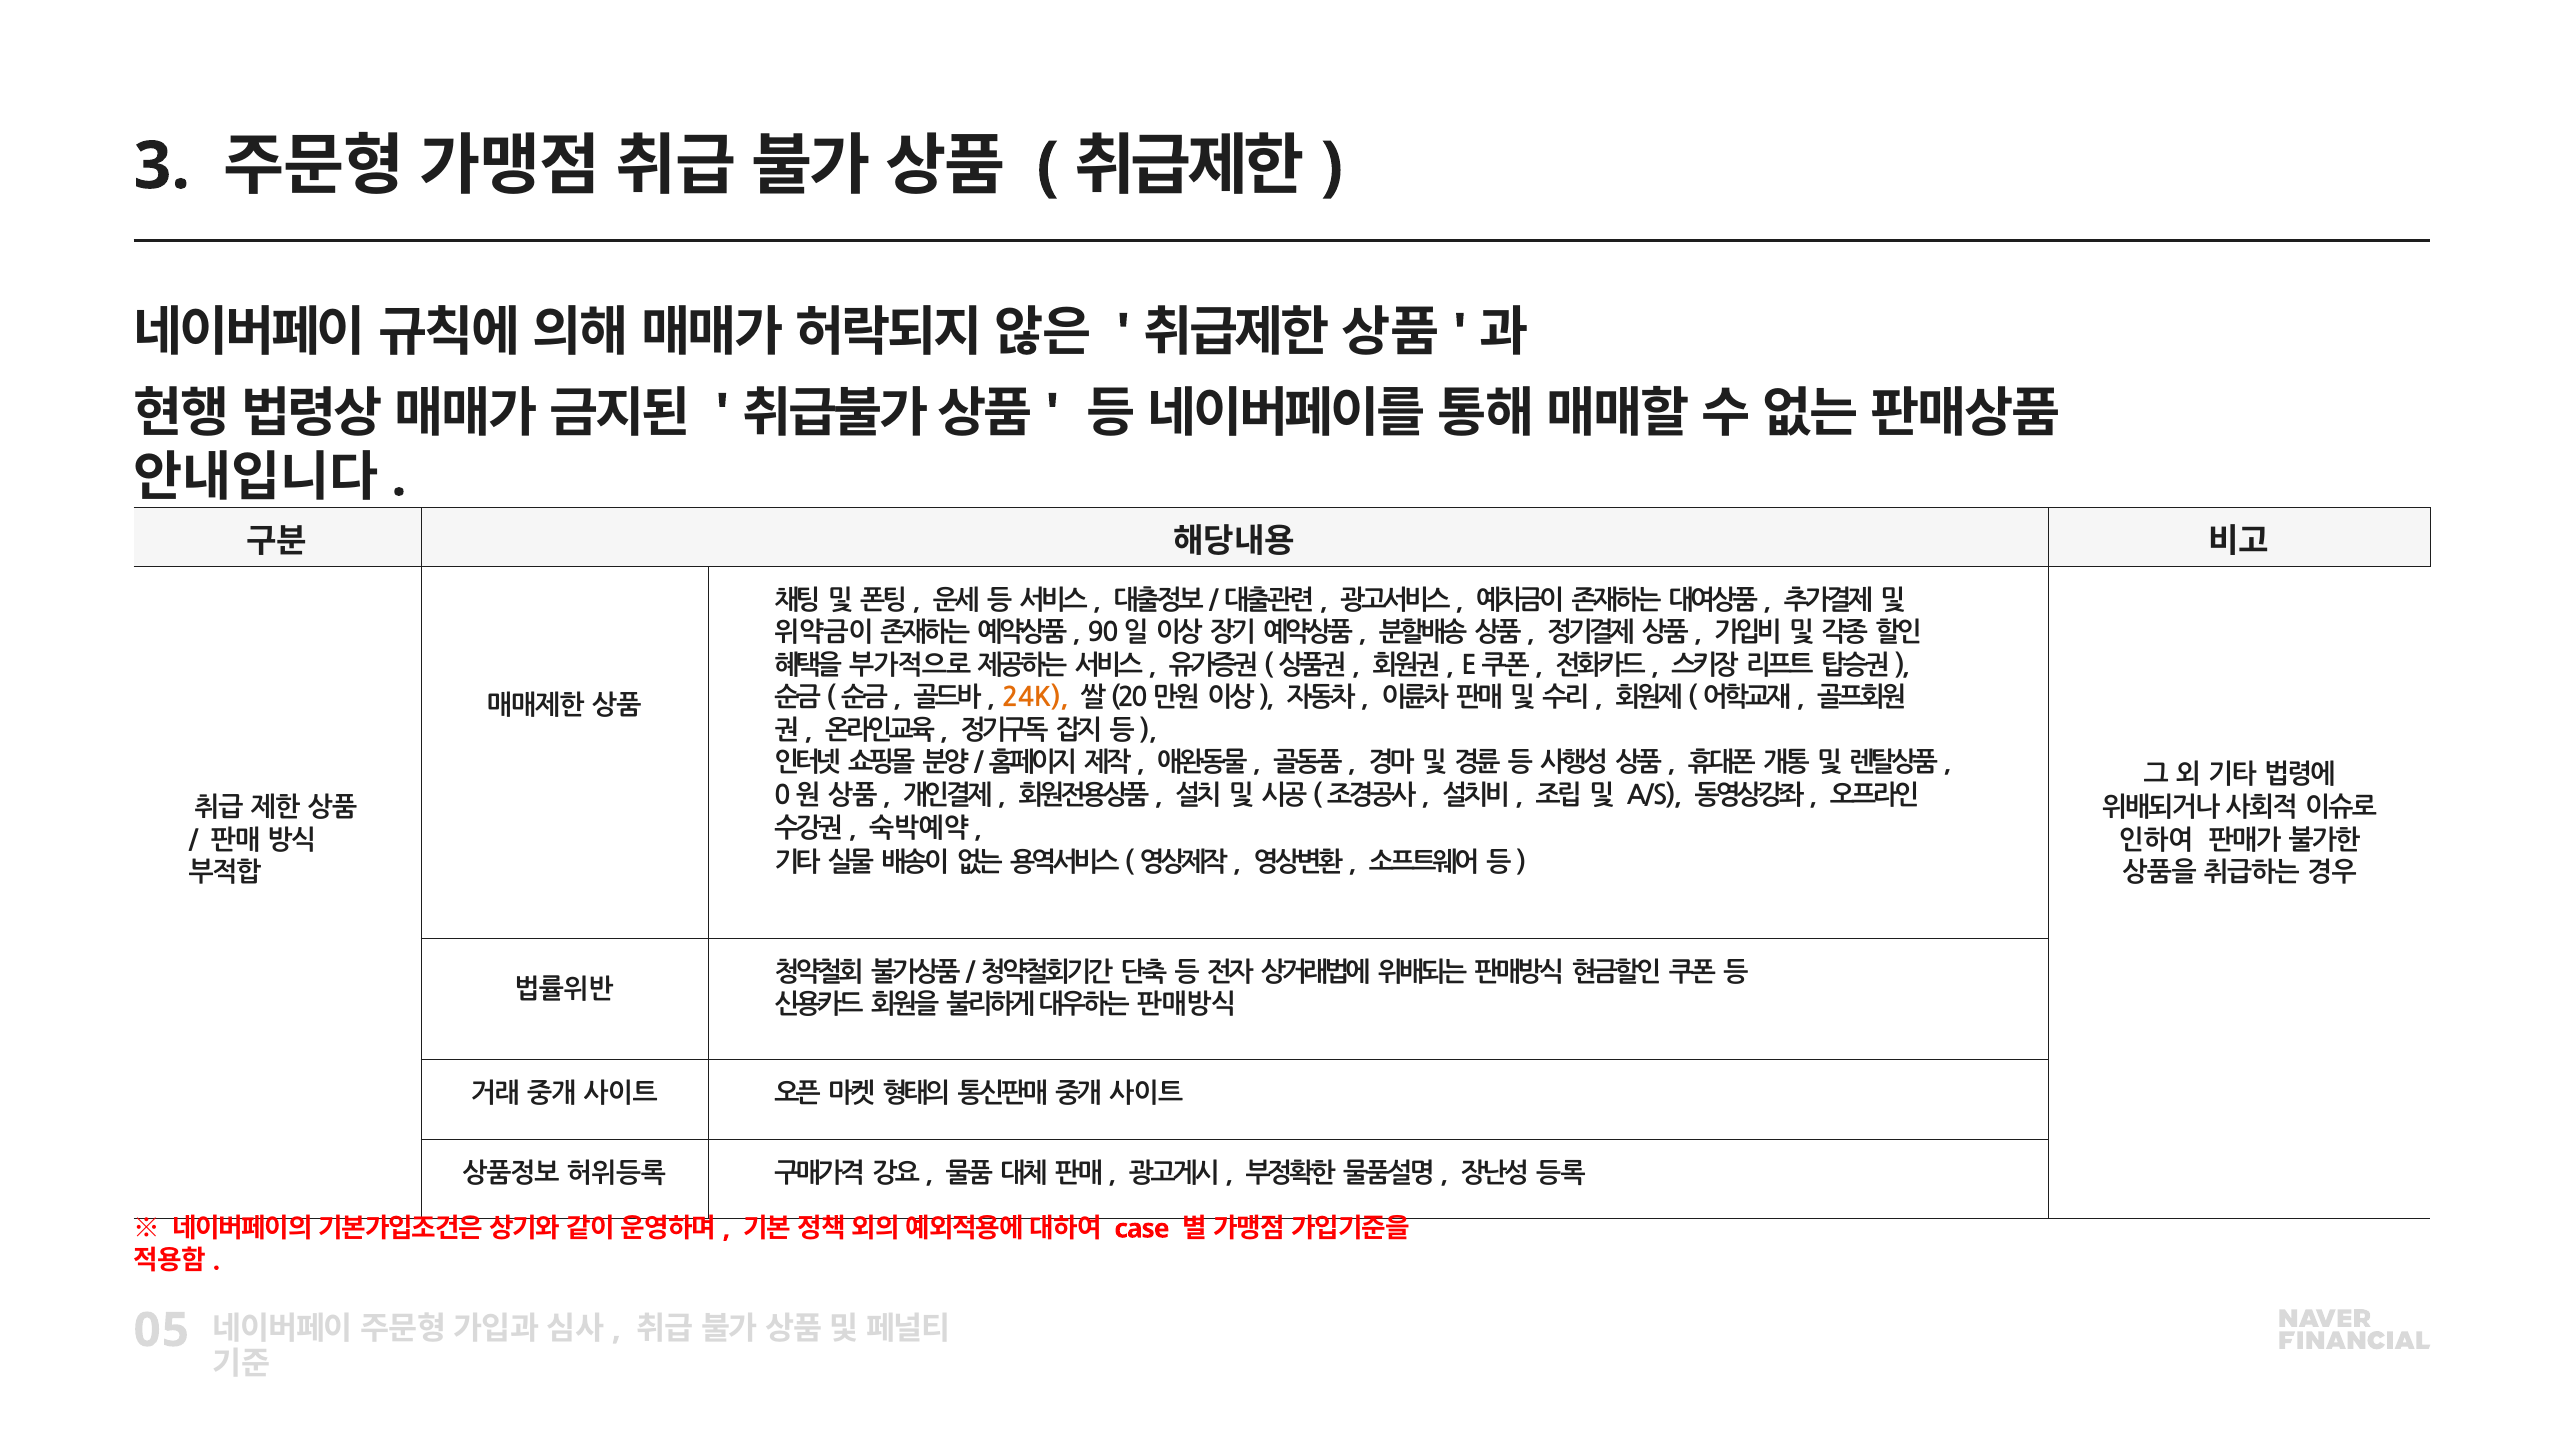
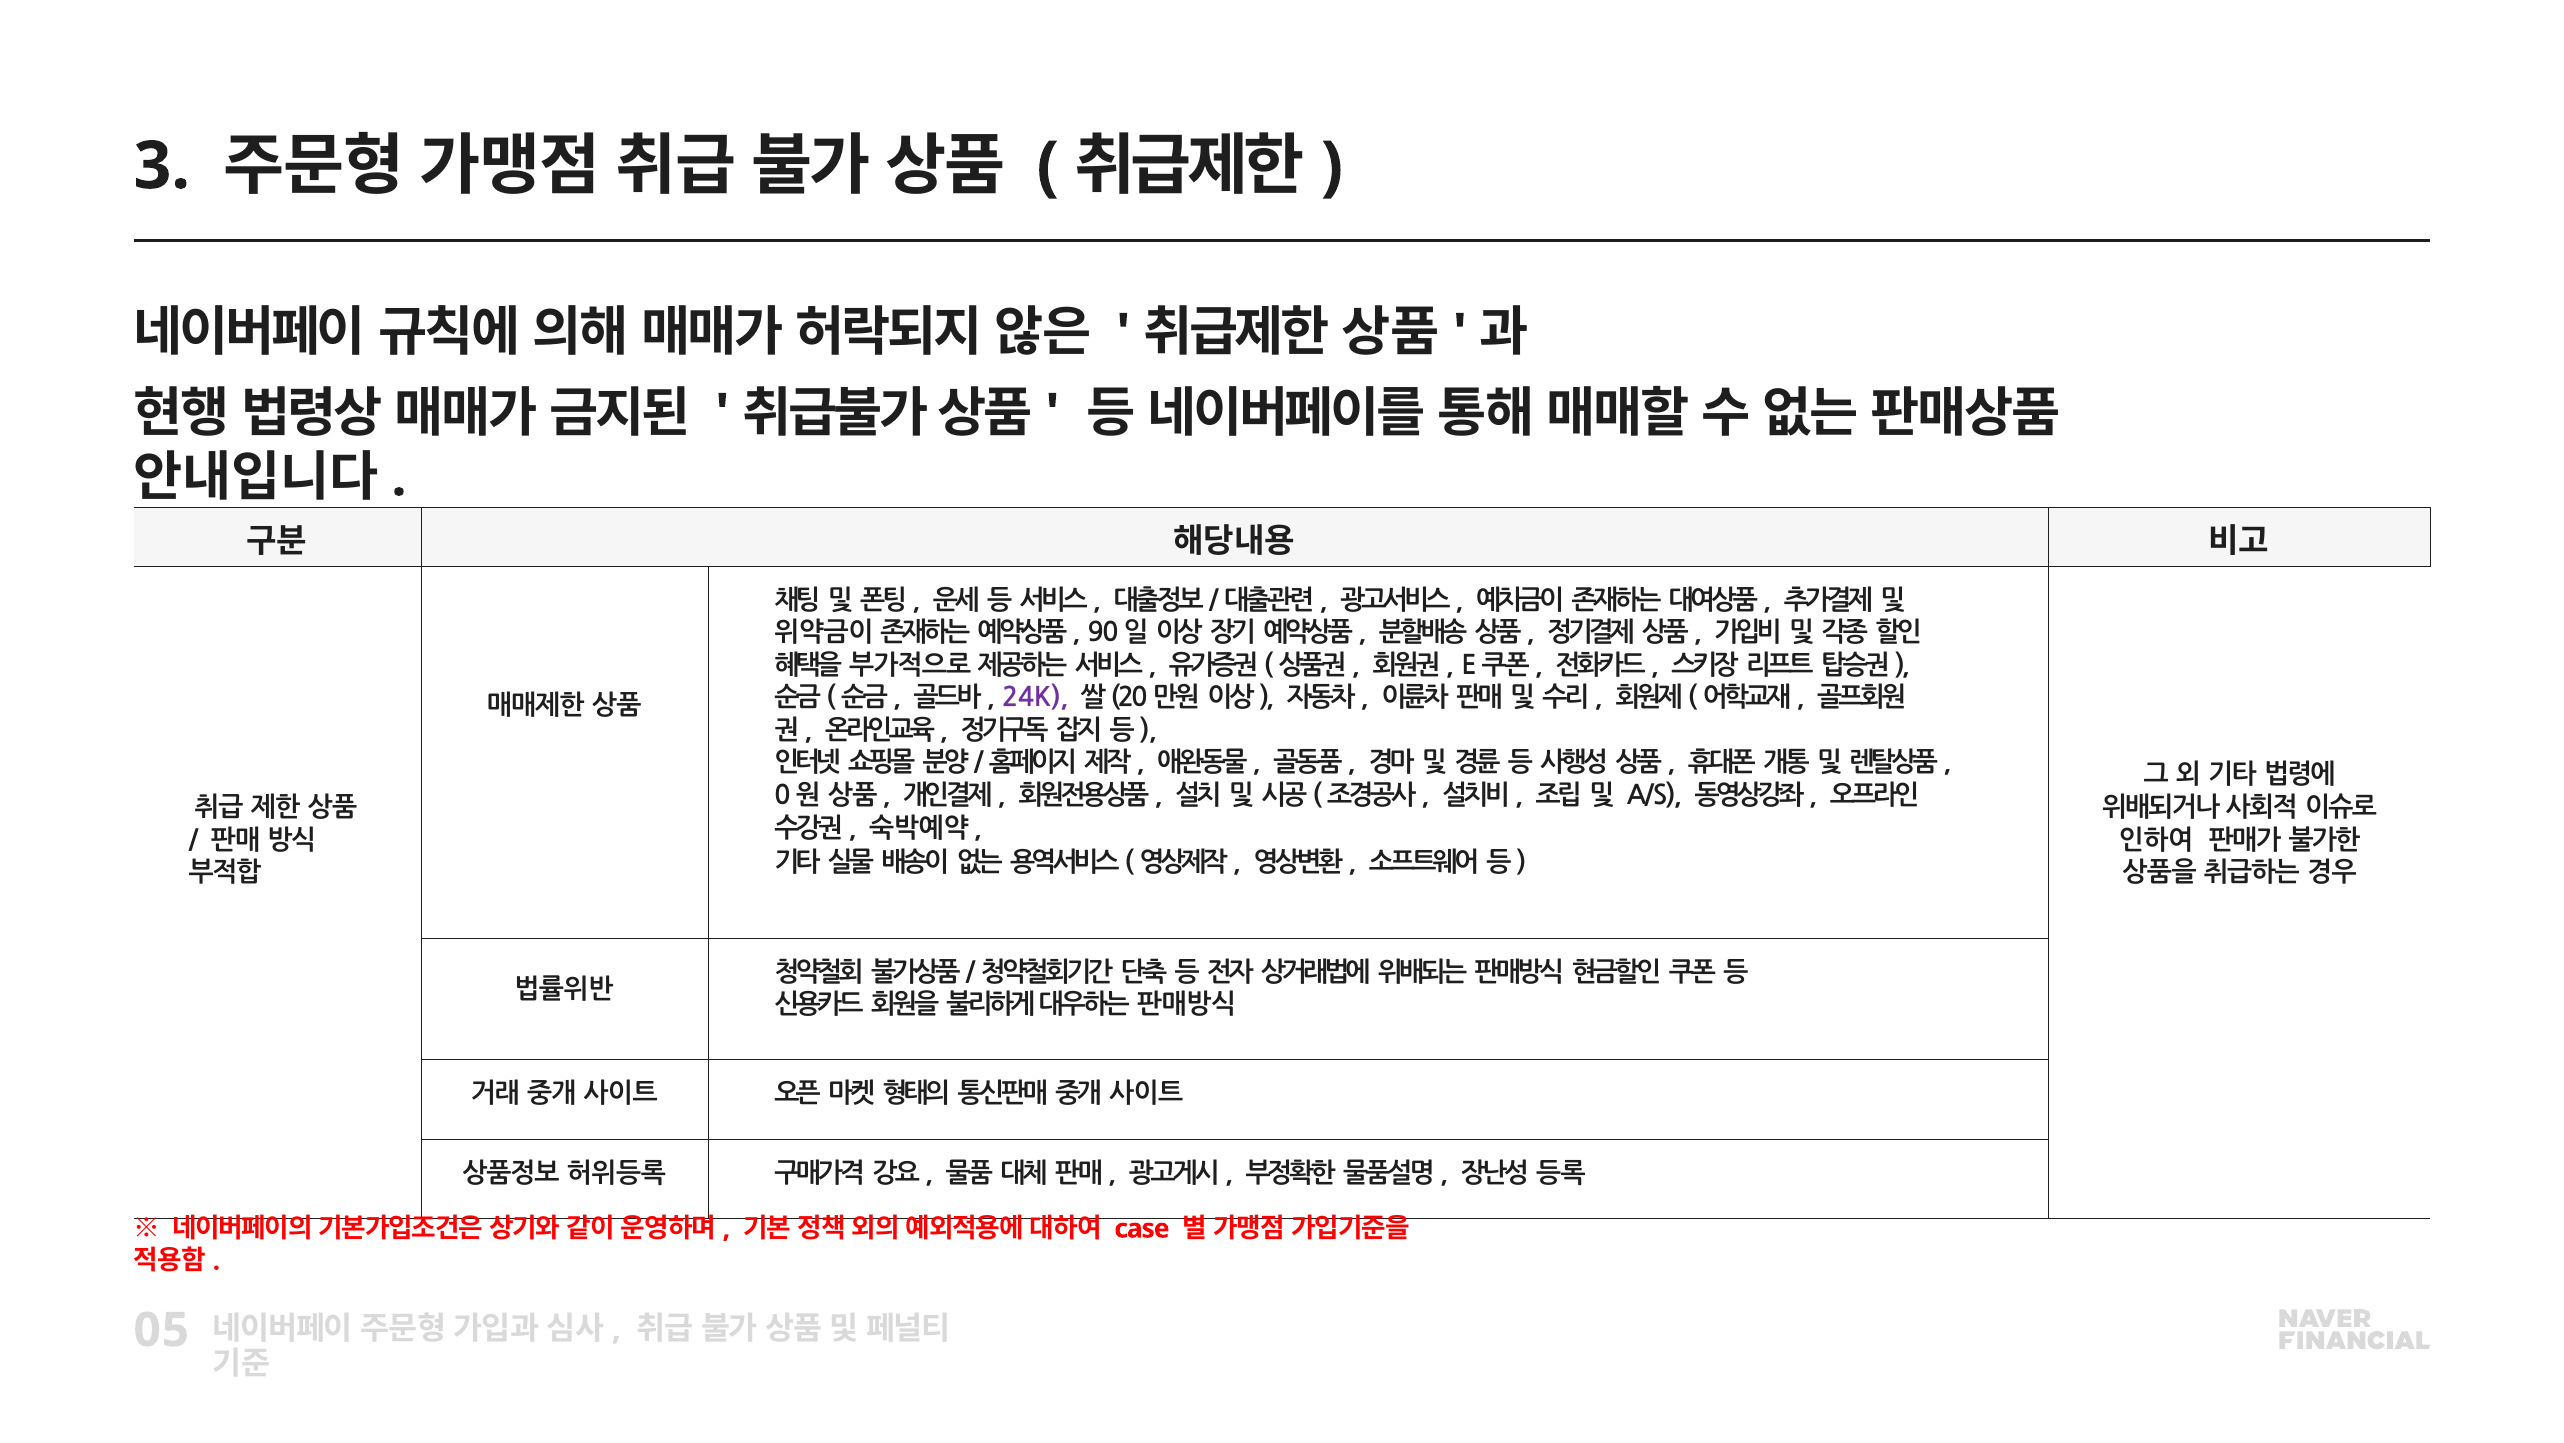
24K colour: orange -> purple
